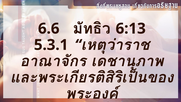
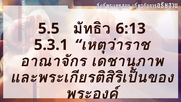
6.6: 6.6 -> 5.5
